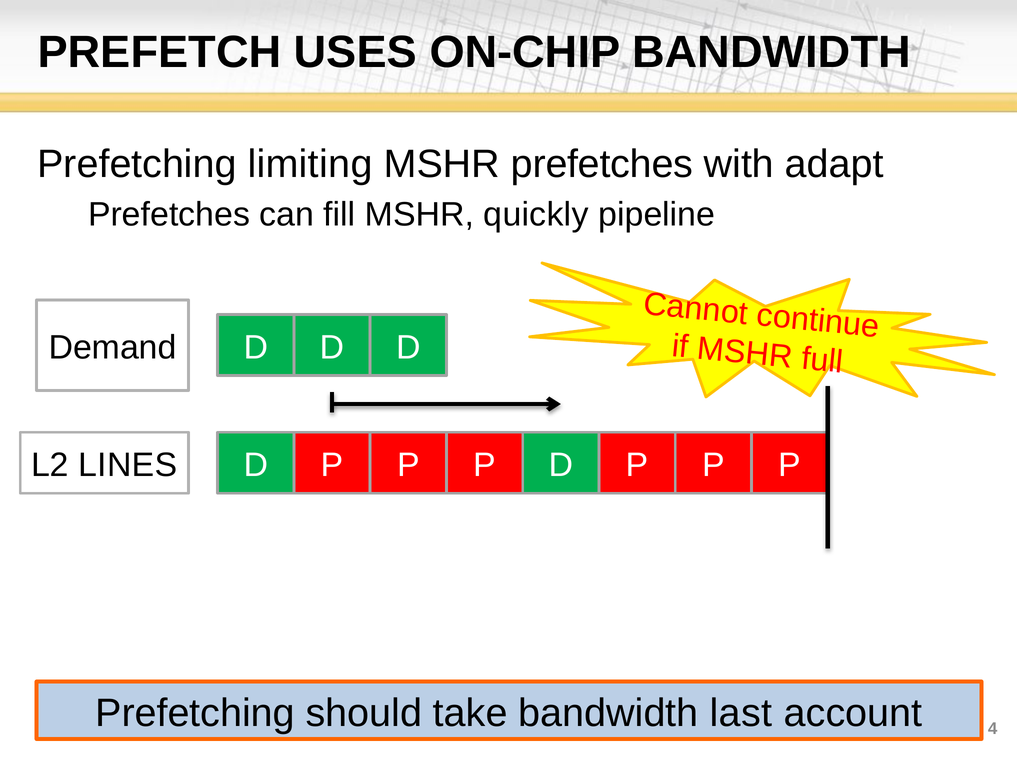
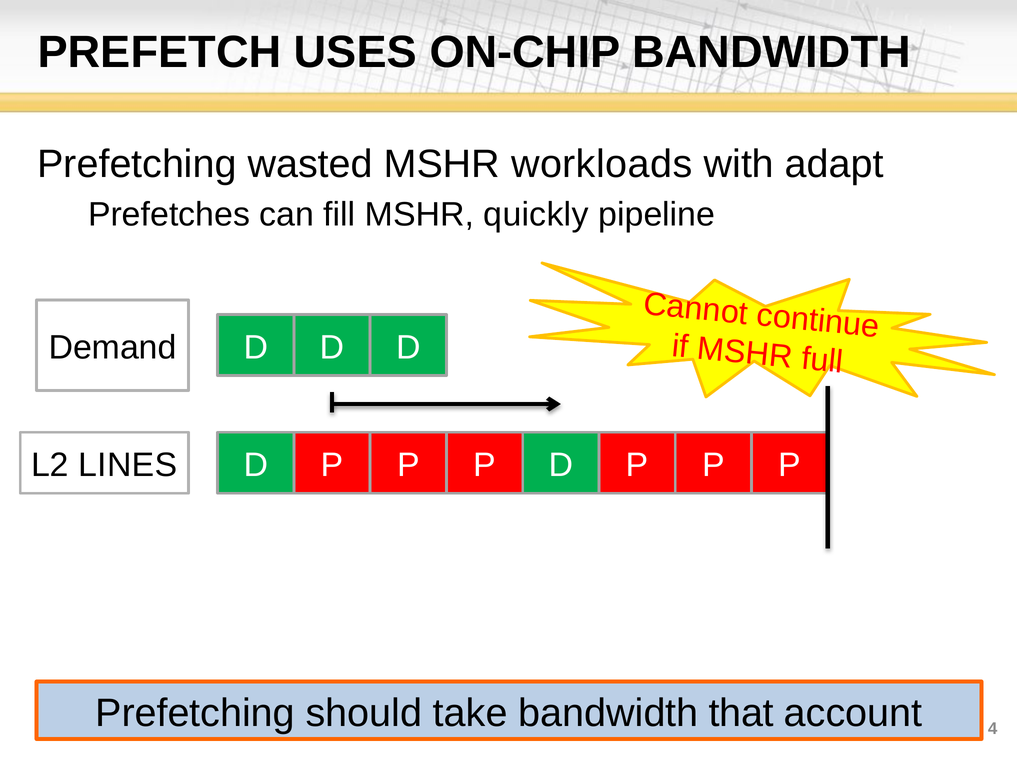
limiting: limiting -> wasted
MSHR prefetches: prefetches -> workloads
last: last -> that
